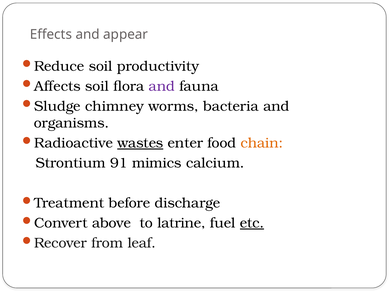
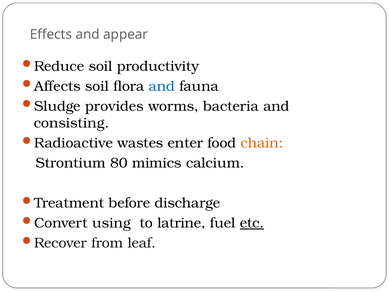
and at (162, 86) colour: purple -> blue
chimney: chimney -> provides
organisms: organisms -> consisting
wastes underline: present -> none
91: 91 -> 80
above: above -> using
